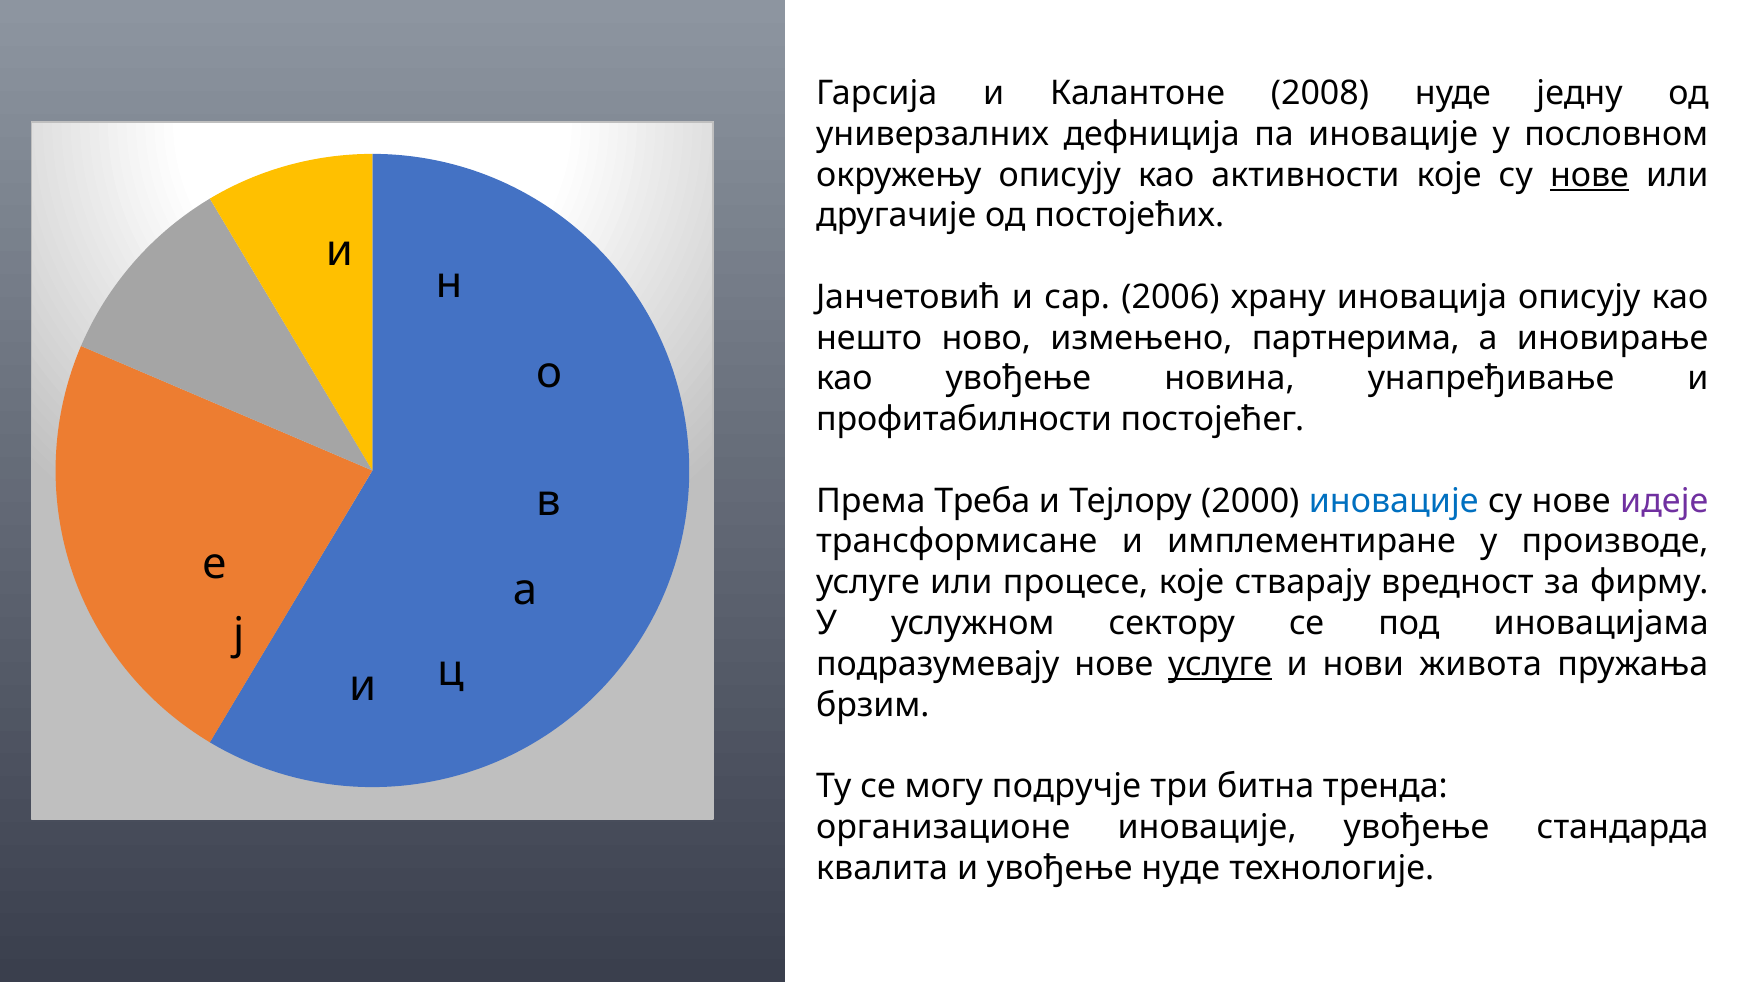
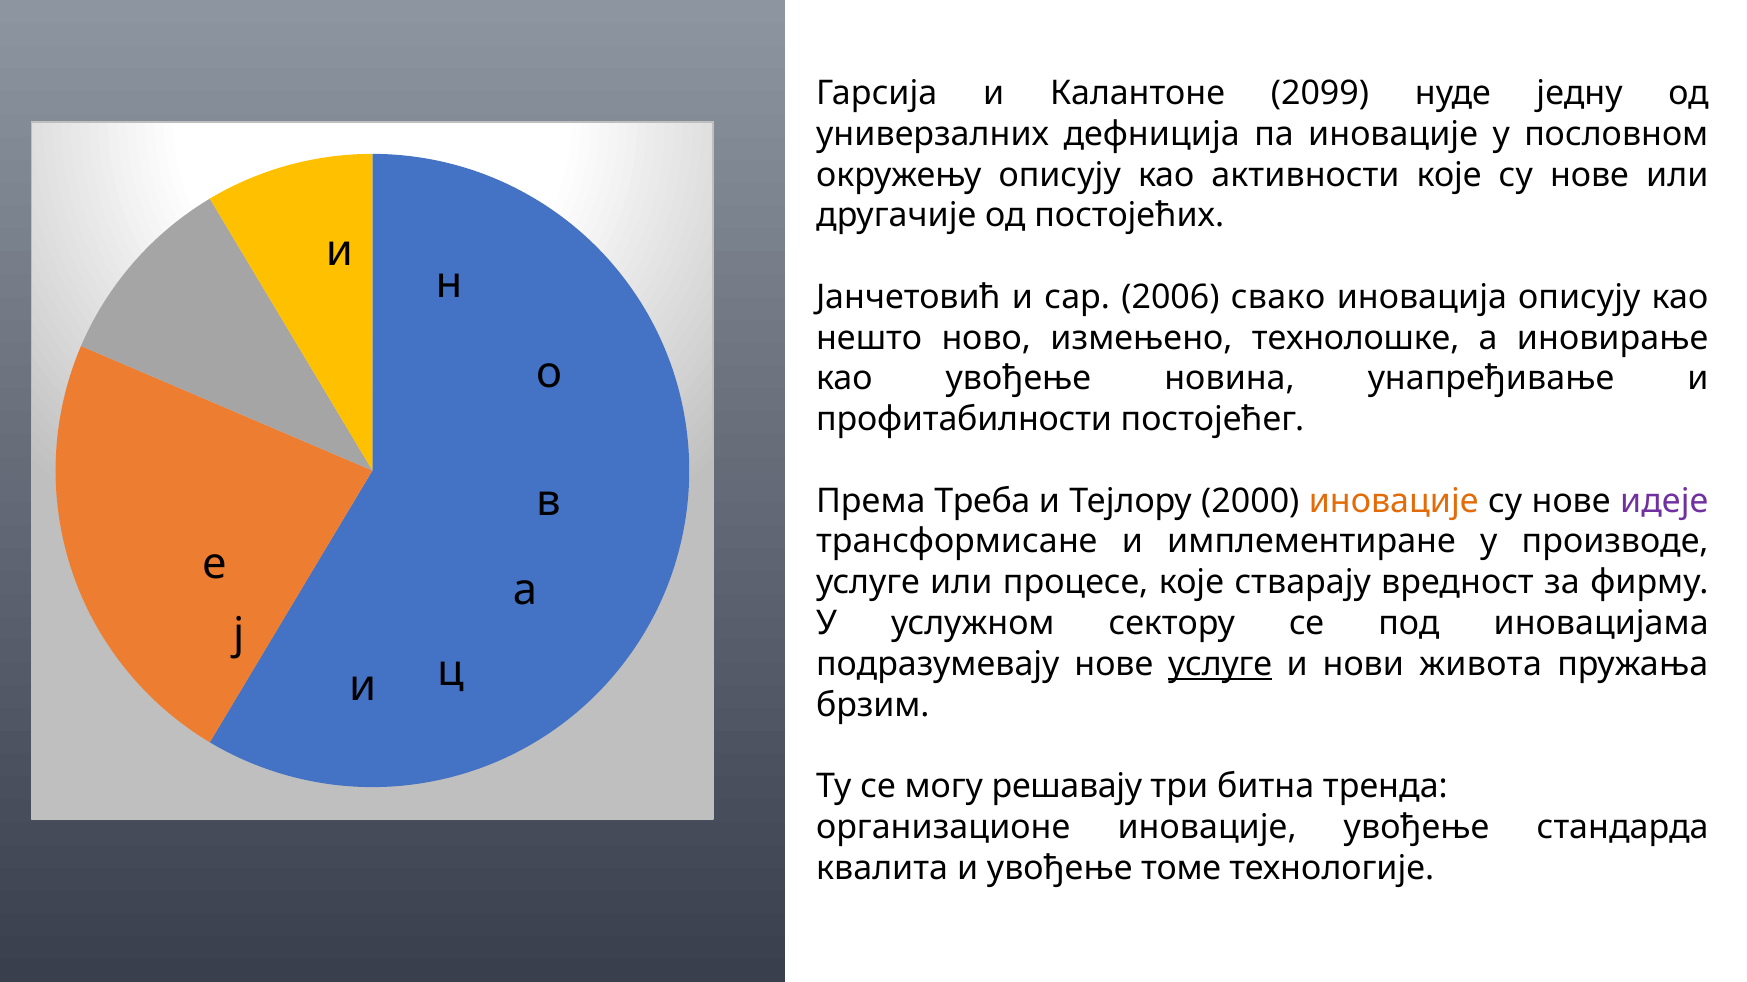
2008: 2008 -> 2099
нове at (1589, 175) underline: present -> none
храну: храну -> свако
партнерима: партнерима -> технолошке
иновације at (1394, 501) colour: blue -> orange
подручје: подручје -> решавају
увођење нуде: нуде -> томе
